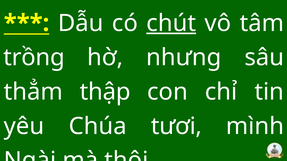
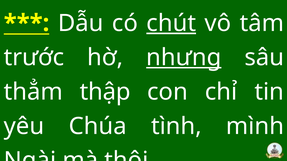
trồng: trồng -> trước
nhưng underline: none -> present
tươi: tươi -> tình
